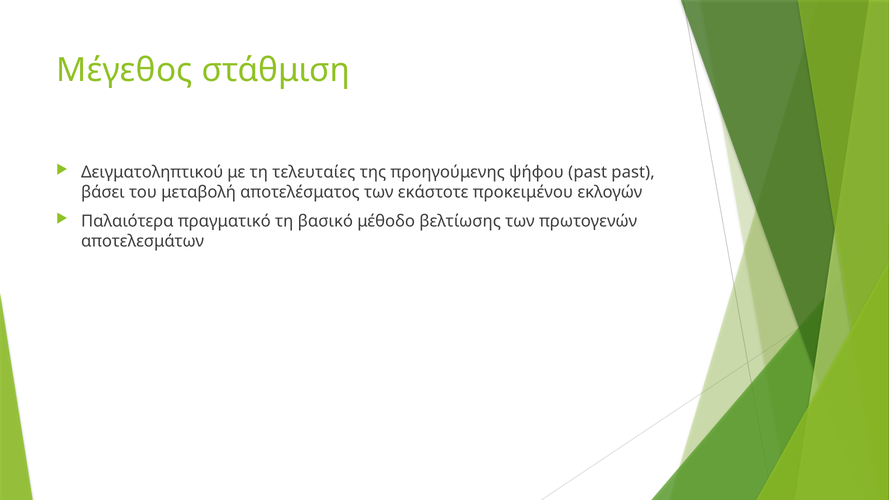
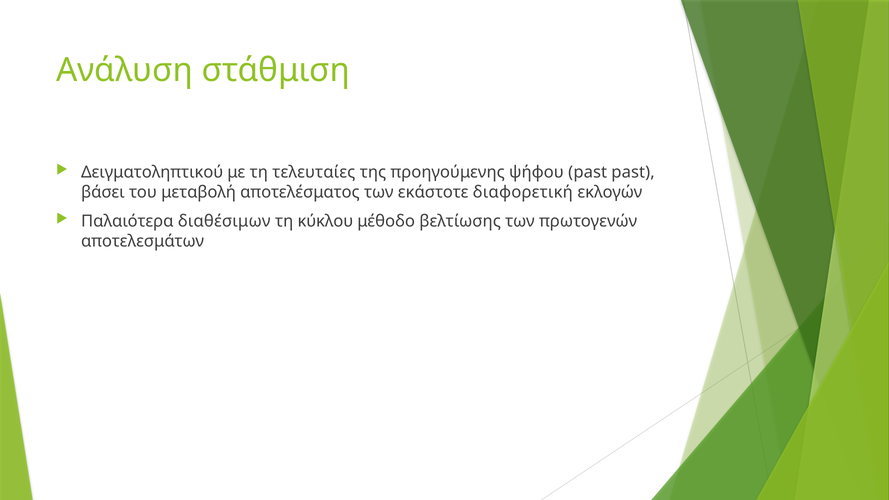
Μέγεθος: Μέγεθος -> Ανάλυση
προκειμένου: προκειμένου -> διαφορετική
πραγματικό: πραγματικό -> διαθέσιμων
βασικό: βασικό -> κύκλου
